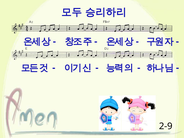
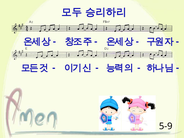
2-9: 2-9 -> 5-9
